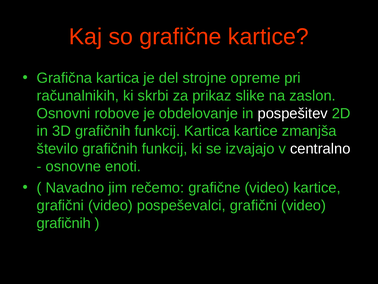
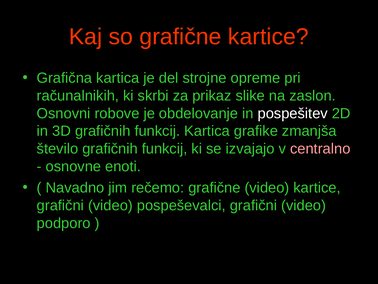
Kartica kartice: kartice -> grafike
centralno colour: white -> pink
grafičnih at (64, 223): grafičnih -> podporo
